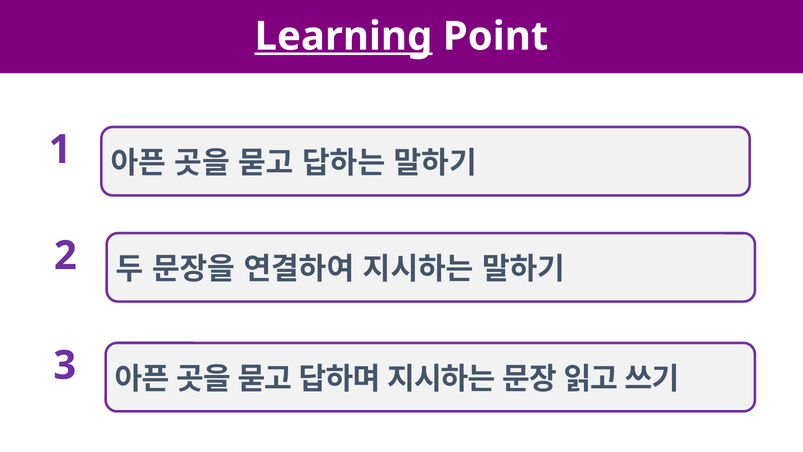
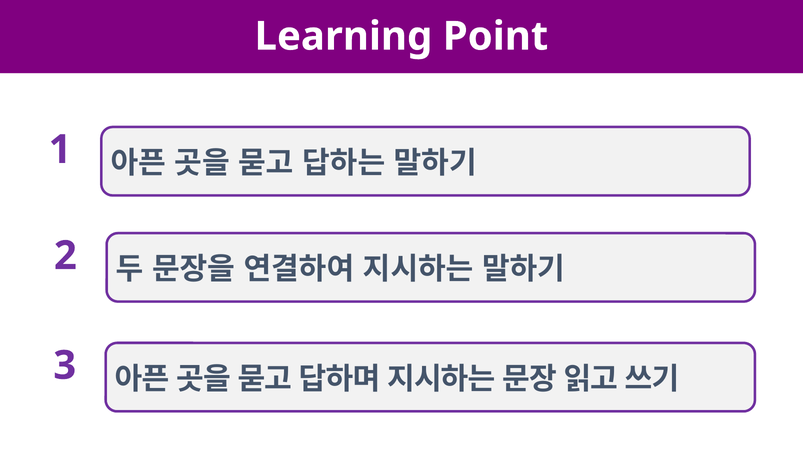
Learning underline: present -> none
